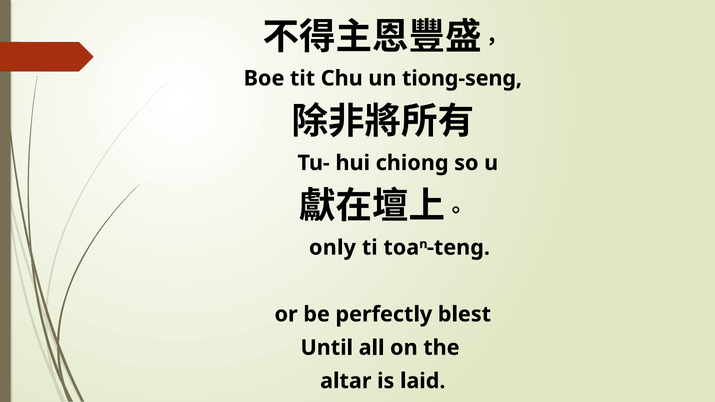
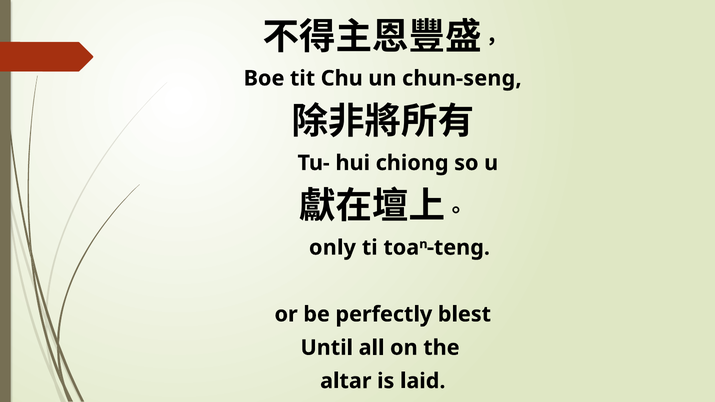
tiong-seng: tiong-seng -> chun-seng
